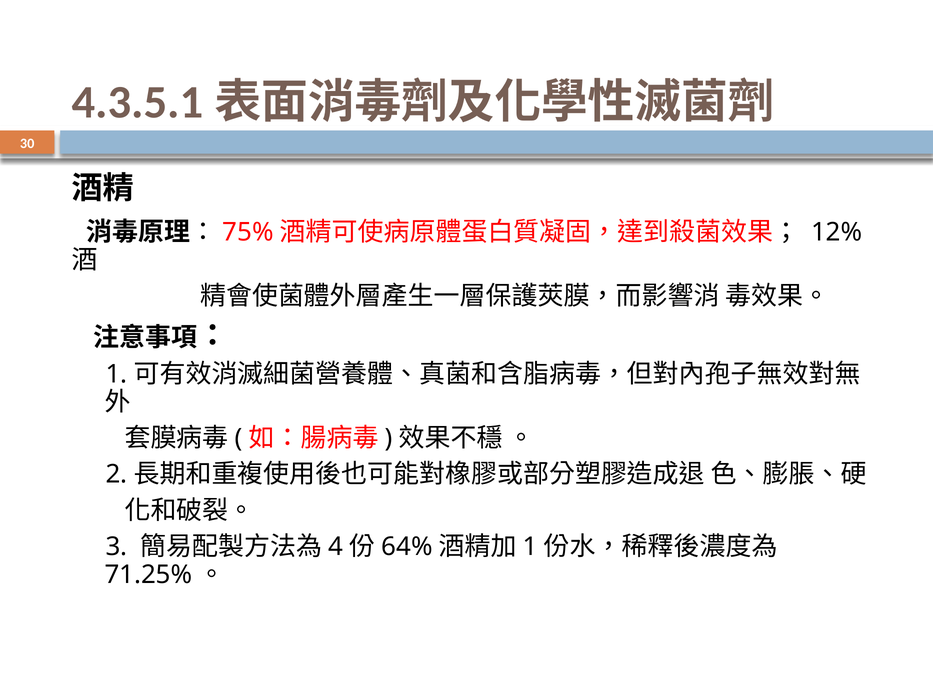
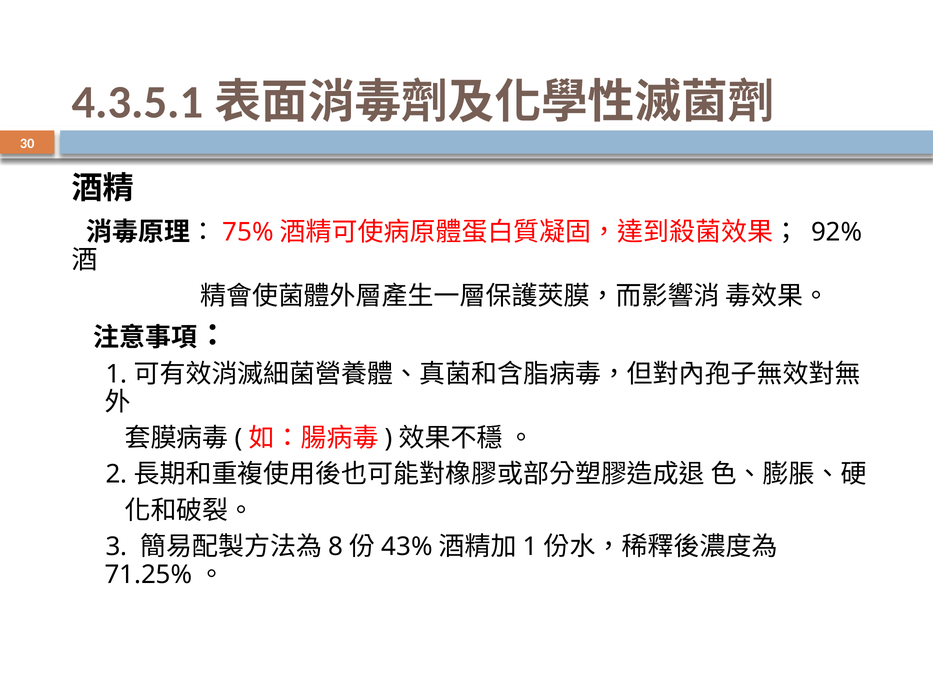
12%: 12% -> 92%
4: 4 -> 8
64%: 64% -> 43%
